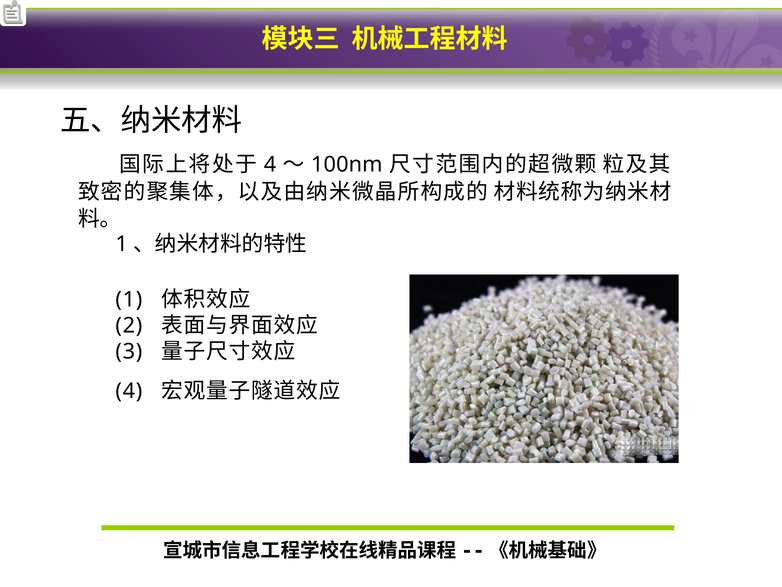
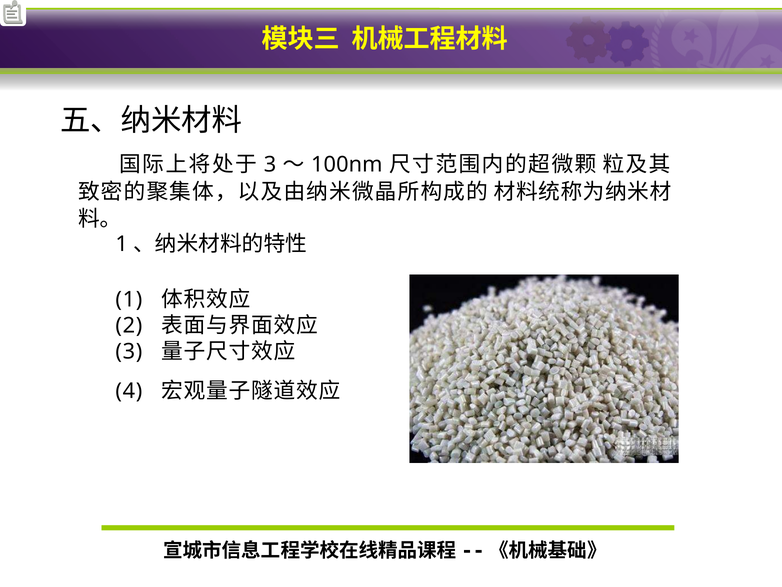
4 at (270, 164): 4 -> 3
